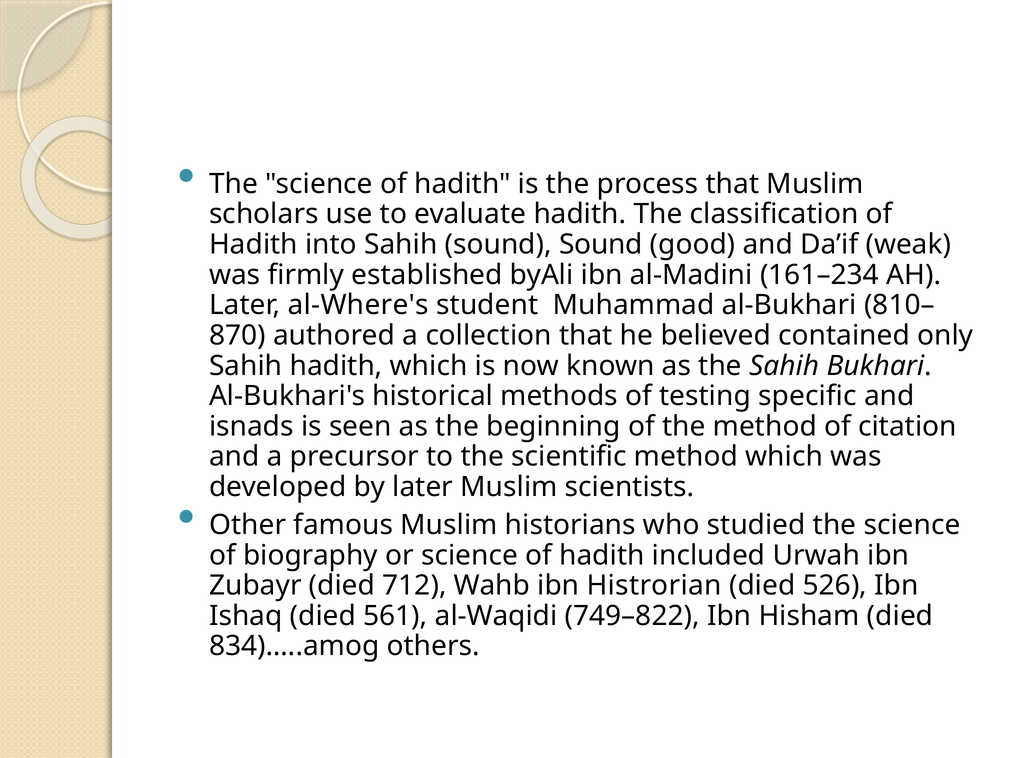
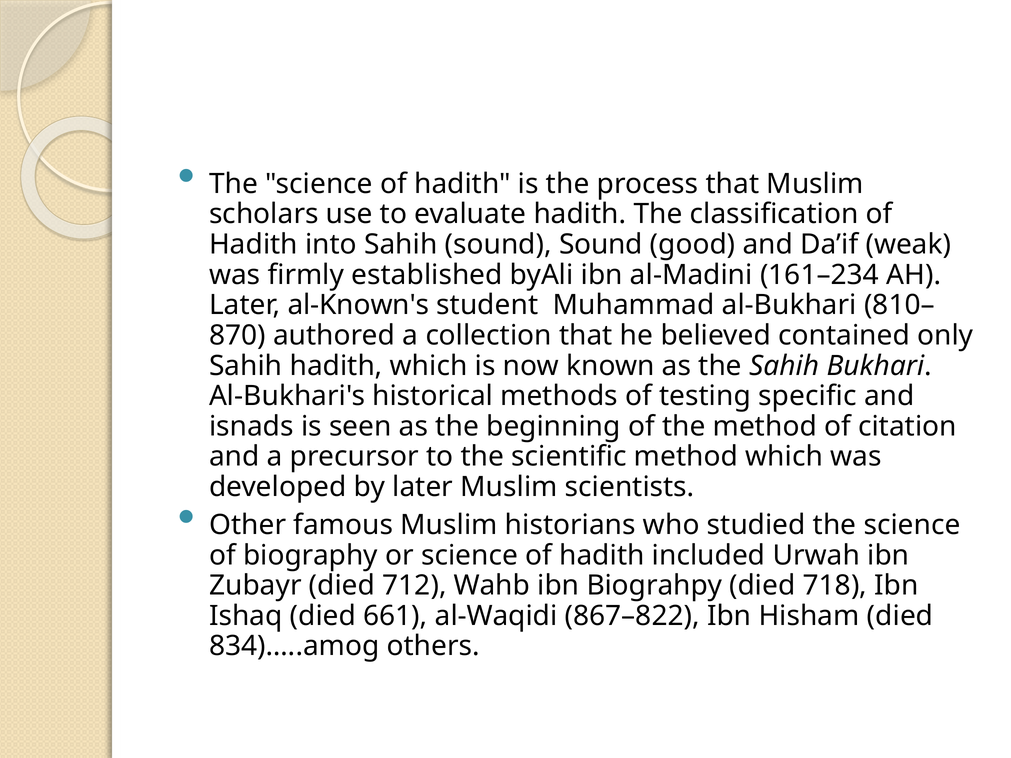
al-Where's: al-Where's -> al-Known's
Histrorian: Histrorian -> Biograhpy
526: 526 -> 718
561: 561 -> 661
749–822: 749–822 -> 867–822
